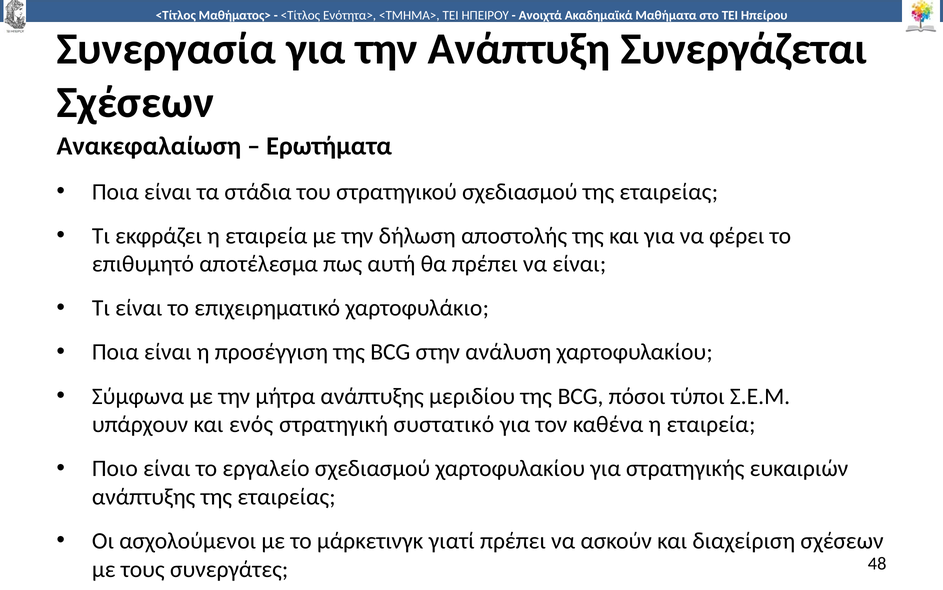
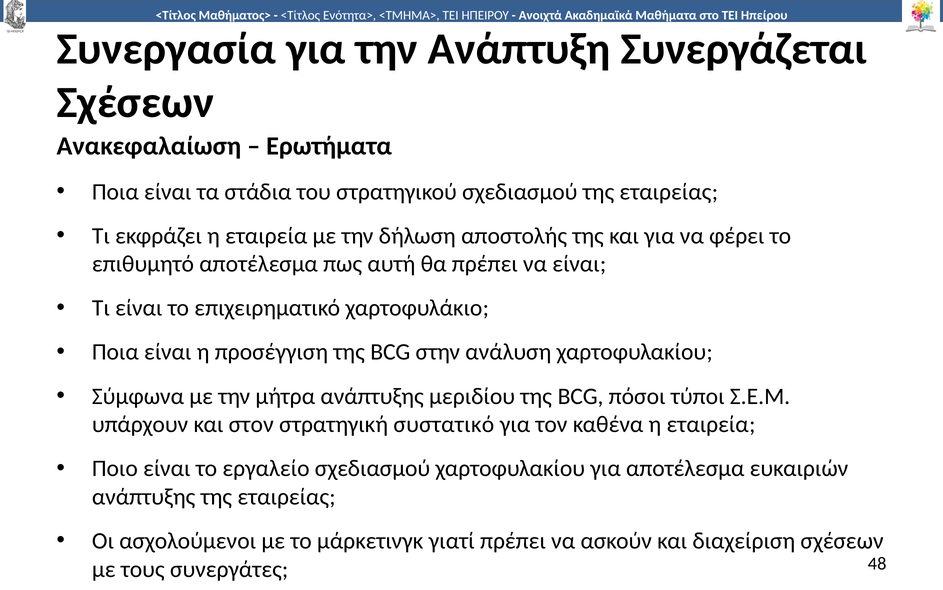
ενός: ενός -> στον
για στρατηγικής: στρατηγικής -> αποτέλεσμα
